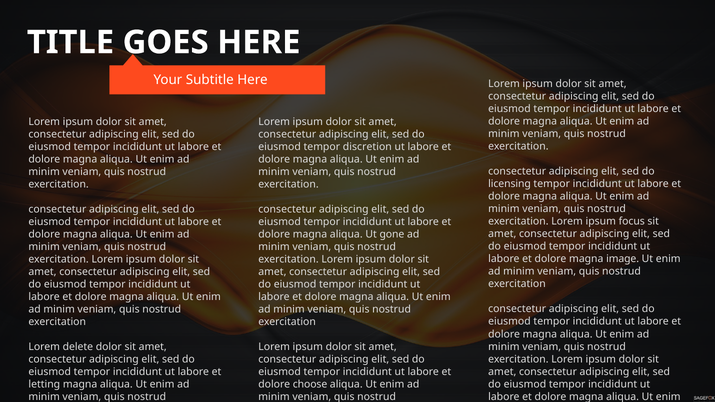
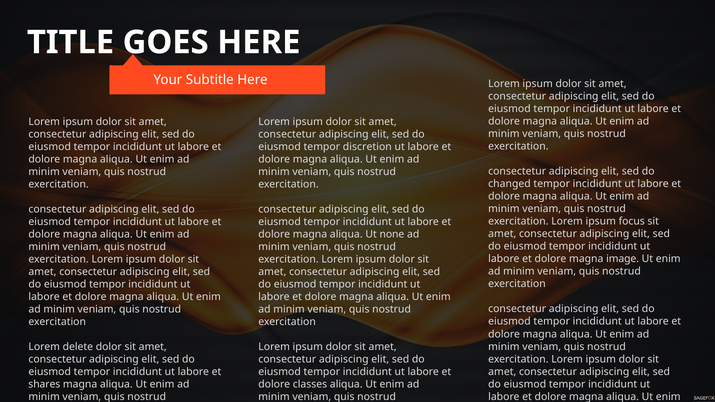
licensing: licensing -> changed
gone: gone -> none
letting: letting -> shares
choose: choose -> classes
